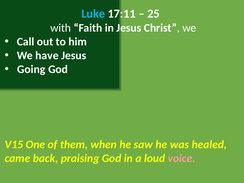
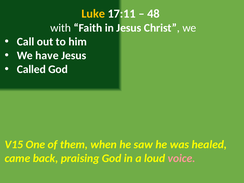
Luke colour: light blue -> yellow
25: 25 -> 48
Going: Going -> Called
